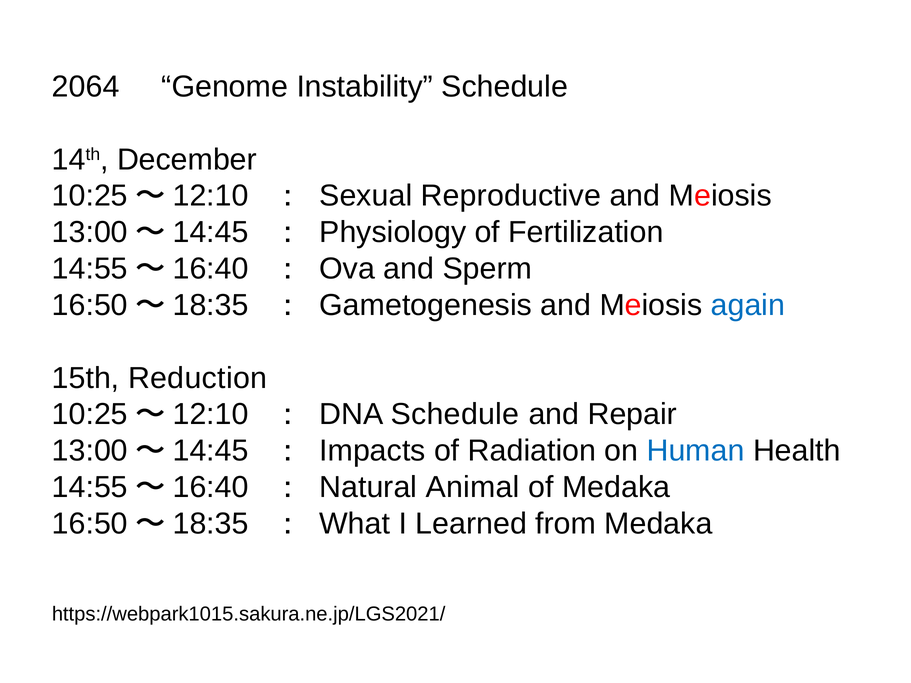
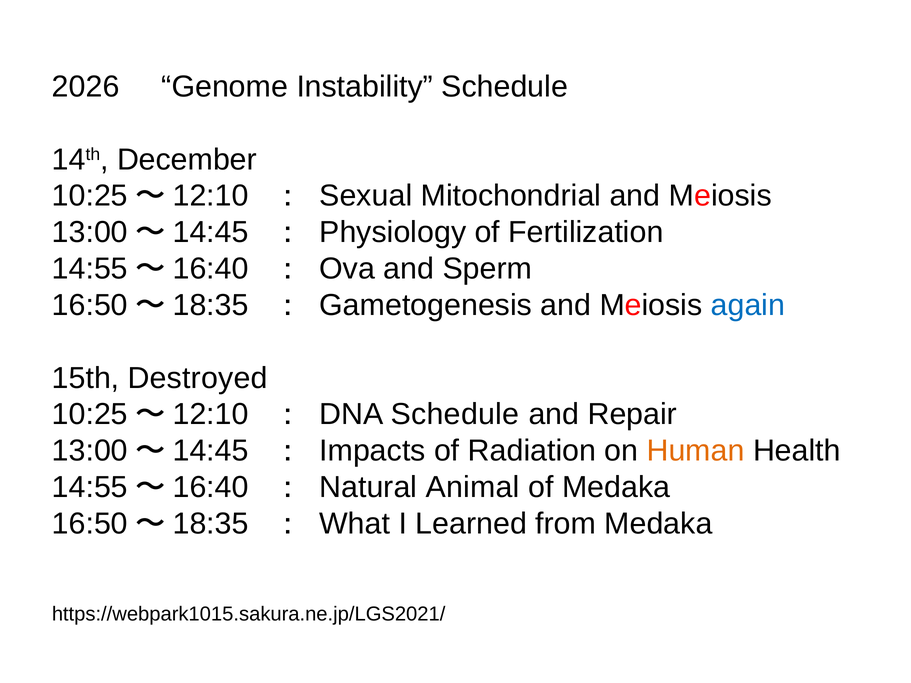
2064: 2064 -> 2026
Reproductive: Reproductive -> Mitochondrial
Reduction: Reduction -> Destroyed
Human colour: blue -> orange
